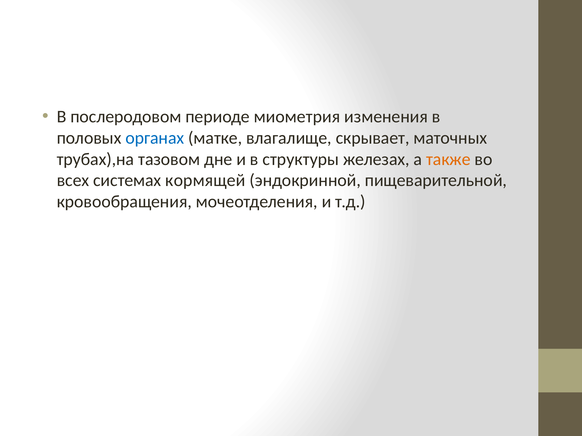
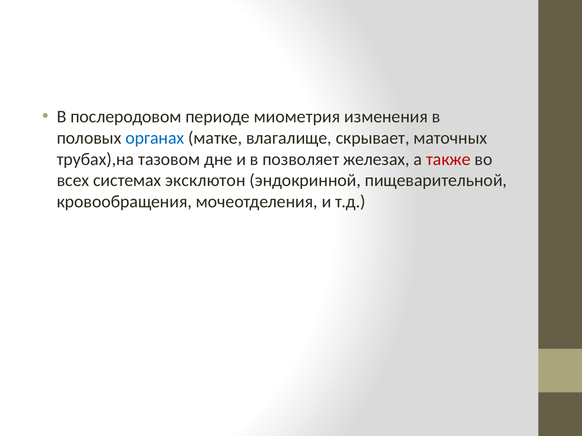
структуры: структуры -> позволяет
также colour: orange -> red
кормящей: кормящей -> эксклютон
